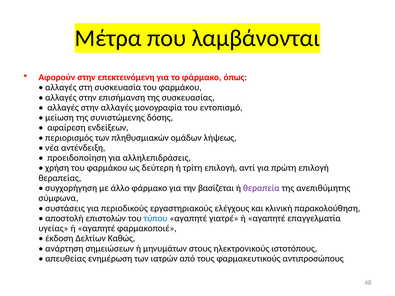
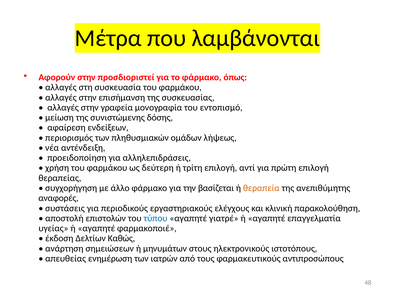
επεκτεινόμενη: επεκτεινόμενη -> προσδιοριστεί
στην αλλαγές: αλλαγές -> γραφεία
θεραπεία colour: purple -> orange
σύμφωνα: σύμφωνα -> αναφορές
